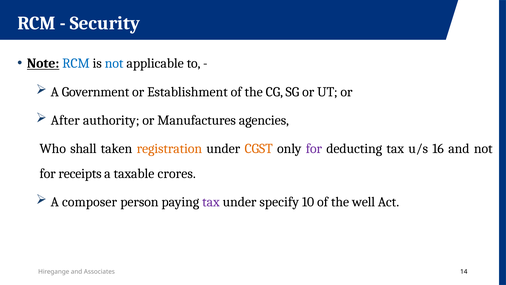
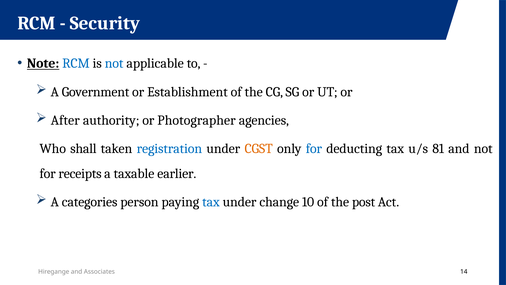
Manufactures: Manufactures -> Photographer
registration colour: orange -> blue
for at (314, 149) colour: purple -> blue
16: 16 -> 81
crores: crores -> earlier
composer: composer -> categories
tax at (211, 202) colour: purple -> blue
specify: specify -> change
well: well -> post
